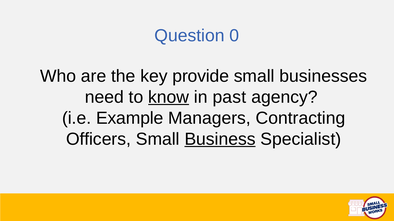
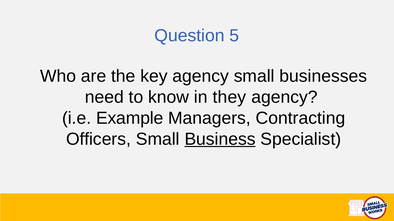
0: 0 -> 5
key provide: provide -> agency
know underline: present -> none
past: past -> they
